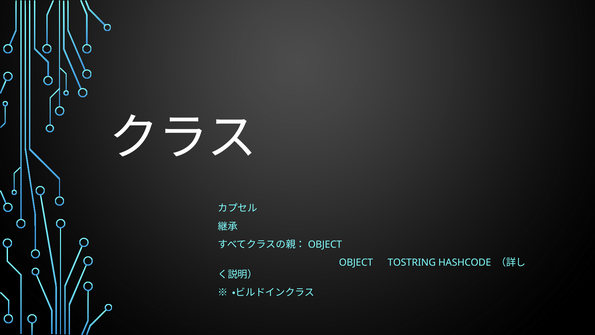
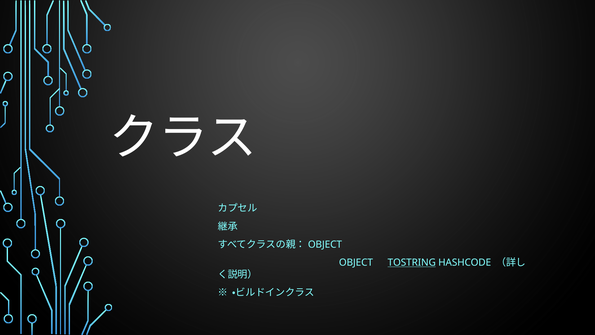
TOSTRING underline: none -> present
